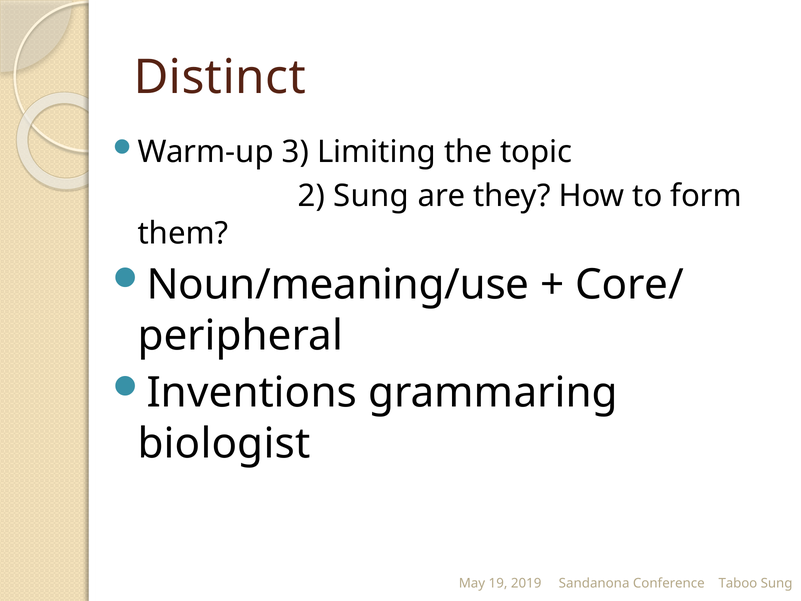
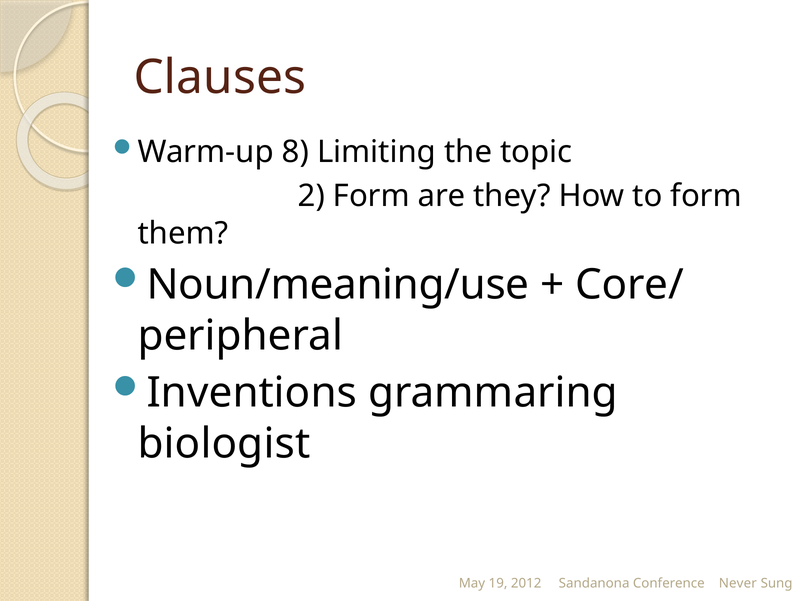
Distinct: Distinct -> Clauses
3: 3 -> 8
2 Sung: Sung -> Form
2019: 2019 -> 2012
Taboo: Taboo -> Never
